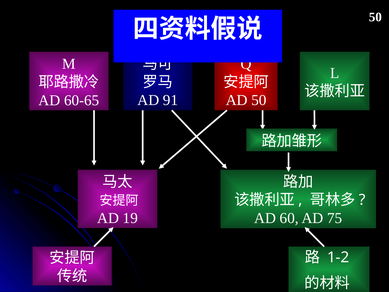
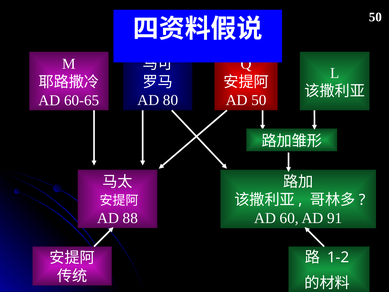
91: 91 -> 80
19: 19 -> 88
75: 75 -> 91
